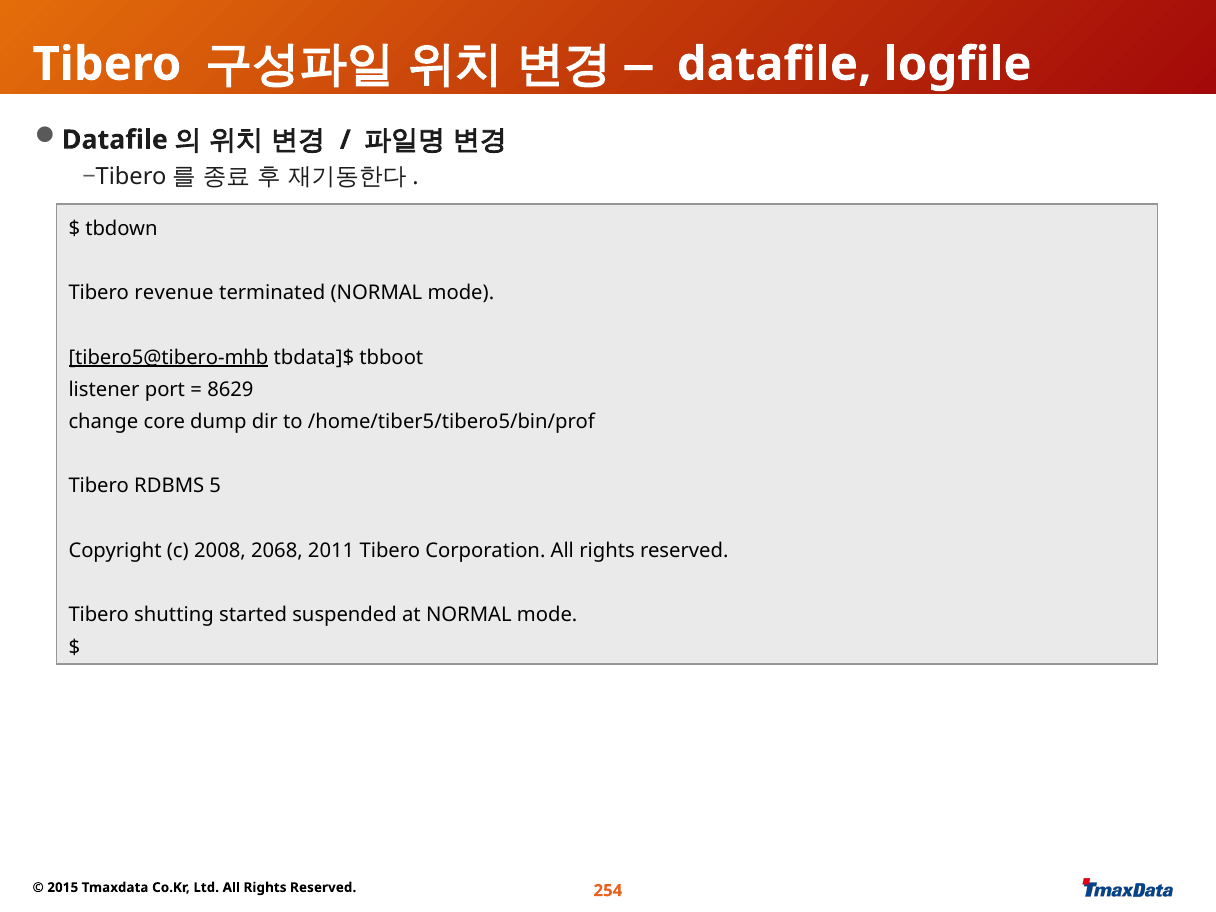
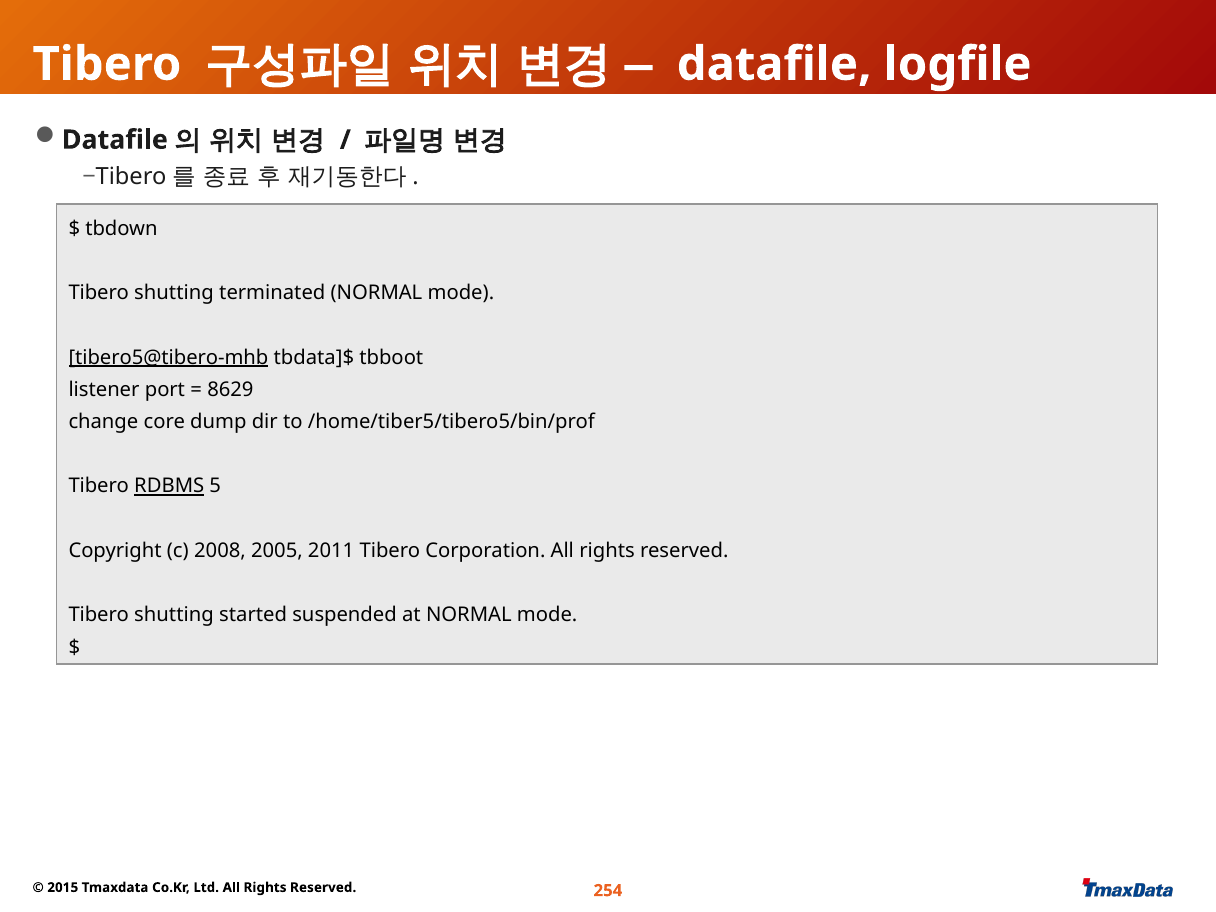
revenue at (174, 293): revenue -> shutting
RDBMS underline: none -> present
2068: 2068 -> 2005
